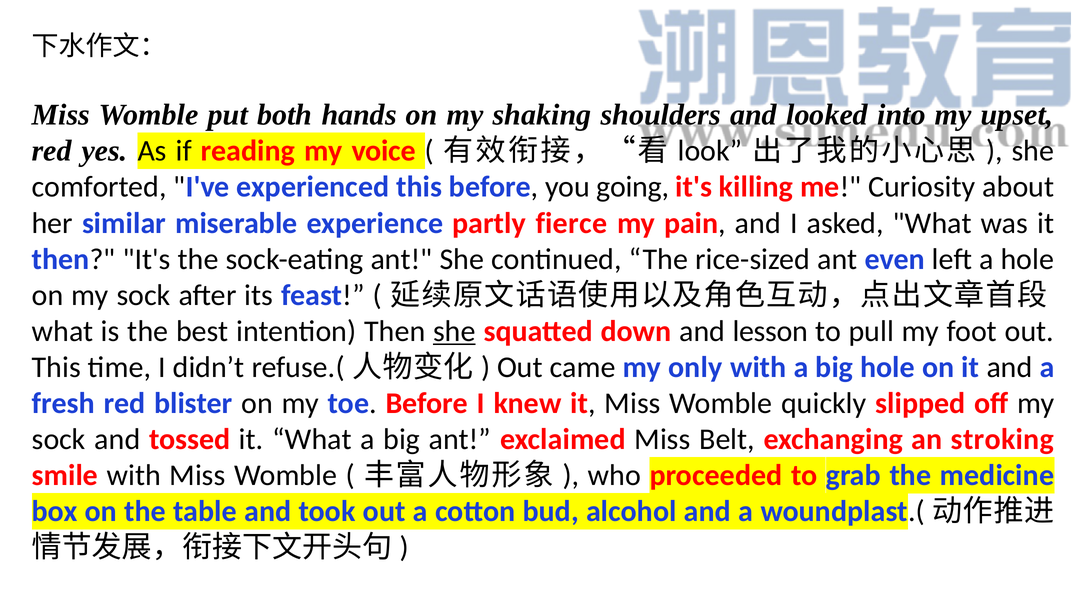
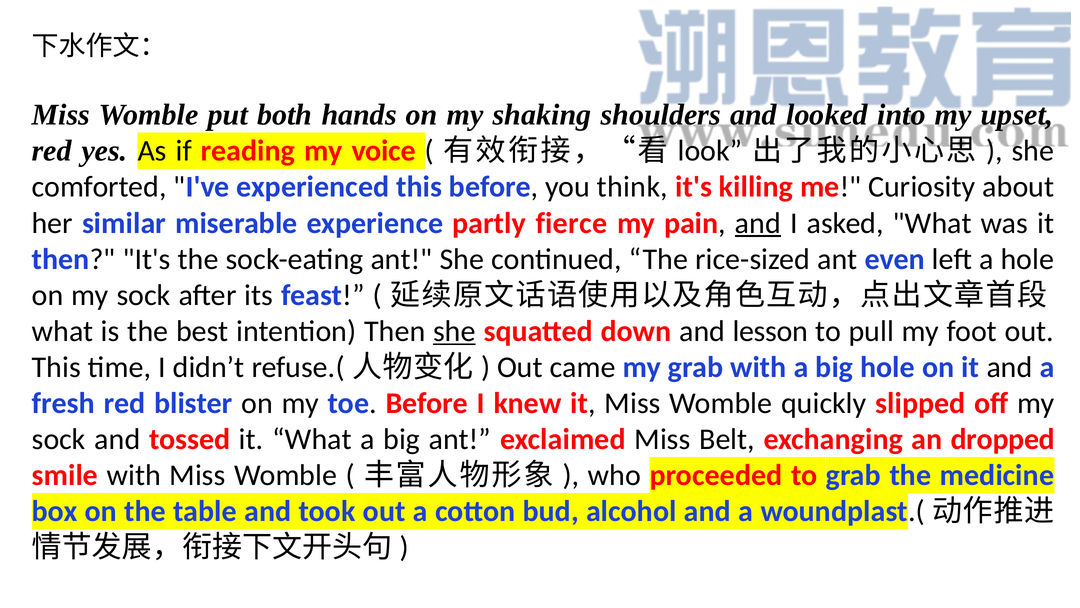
going: going -> think
and at (758, 223) underline: none -> present
my only: only -> grab
stroking: stroking -> dropped
